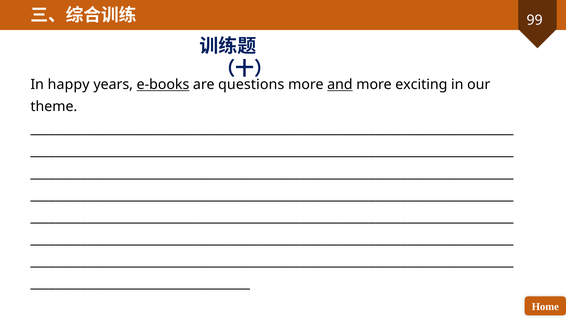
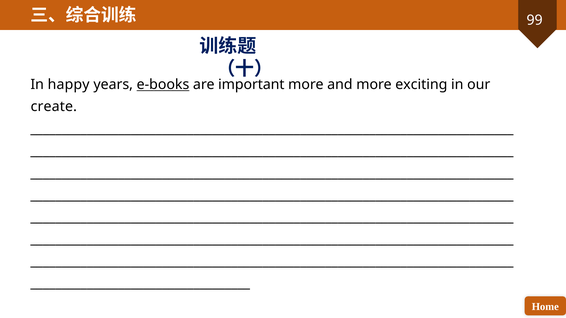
questions: questions -> important
and underline: present -> none
theme: theme -> create
